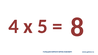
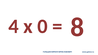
5: 5 -> 0
